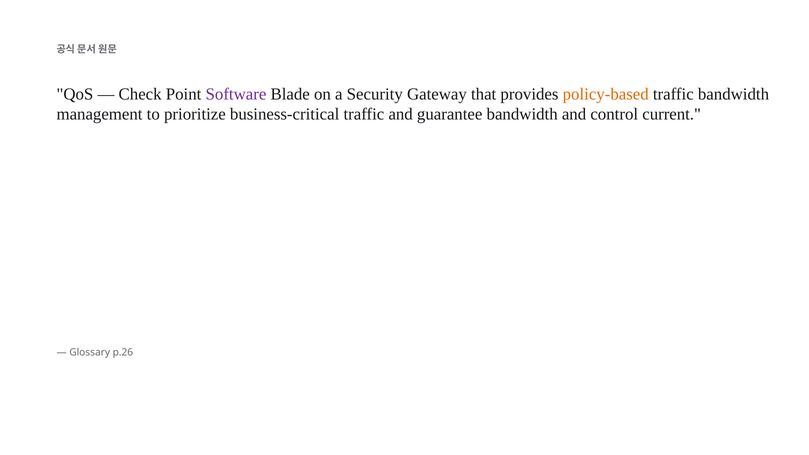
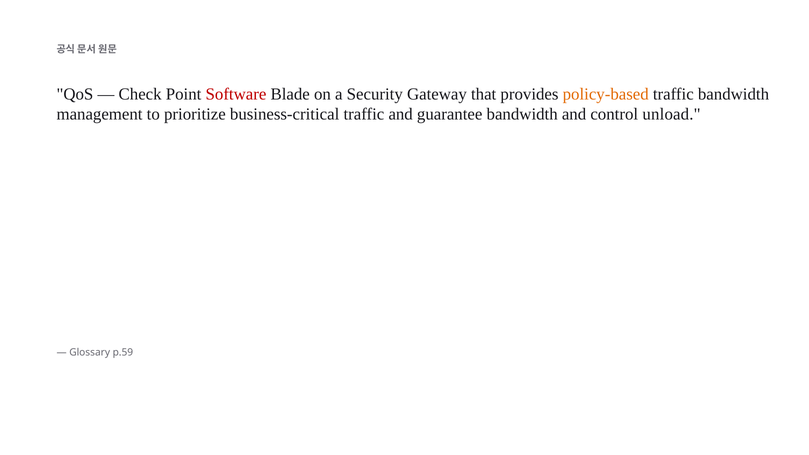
Software colour: purple -> red
current: current -> unload
p.26: p.26 -> p.59
